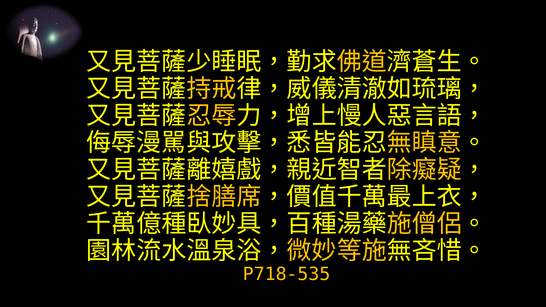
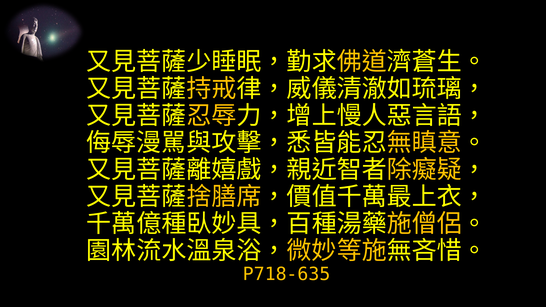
P718-535: P718-535 -> P718-635
